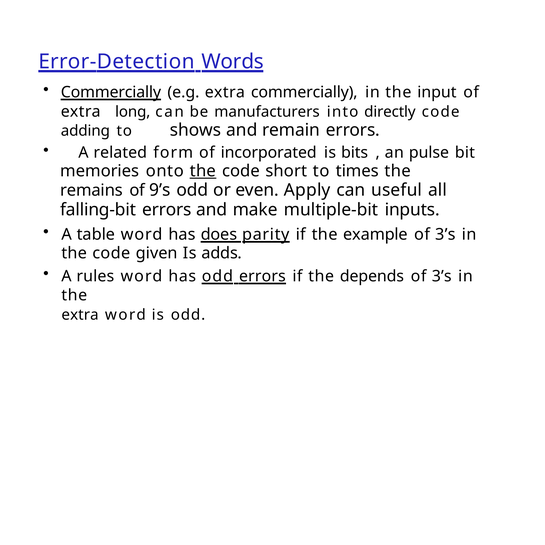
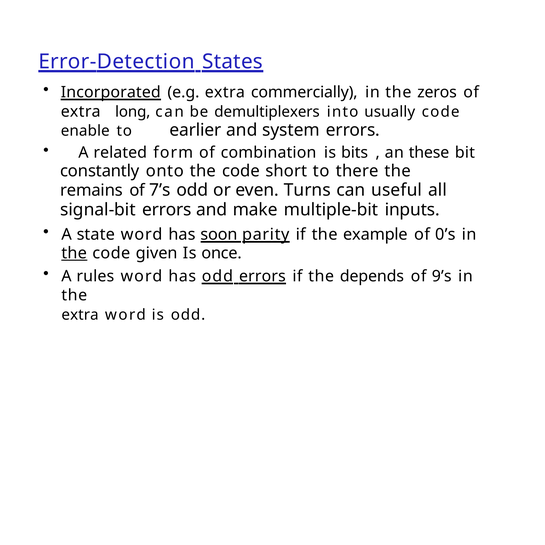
Words: Words -> States
Commercially at (111, 92): Commercially -> Incorporated
input: input -> zeros
manufacturers: manufacturers -> demultiplexers
directly: directly -> usually
adding: adding -> enable
shows: shows -> earlier
remain: remain -> system
incorporated: incorporated -> combination
pulse: pulse -> these
memories: memories -> constantly
the at (203, 171) underline: present -> none
times: times -> there
9’s: 9’s -> 7’s
Apply: Apply -> Turns
falling-bit: falling-bit -> signal-bit
table: table -> state
does: does -> soon
3’s at (445, 234): 3’s -> 0’s
the at (74, 253) underline: none -> present
adds: adds -> once
3’s at (442, 276): 3’s -> 9’s
